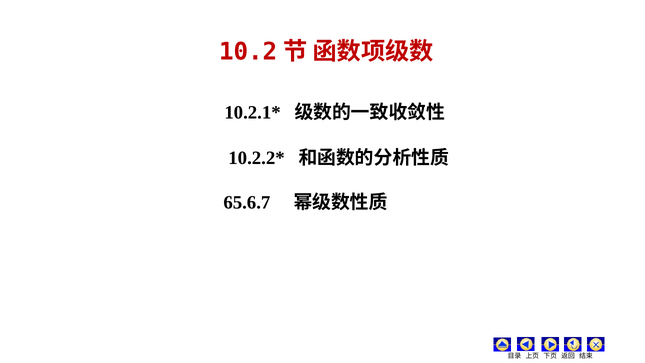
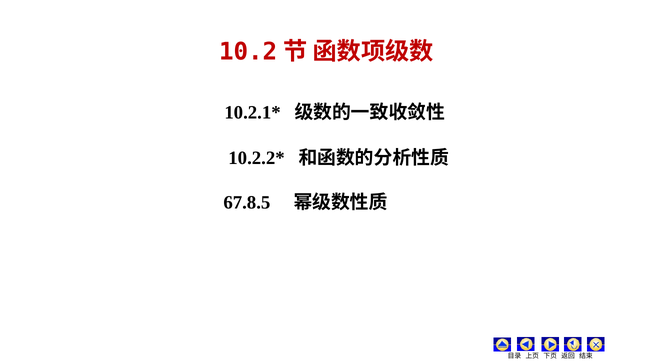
65.6.7: 65.6.7 -> 67.8.5
